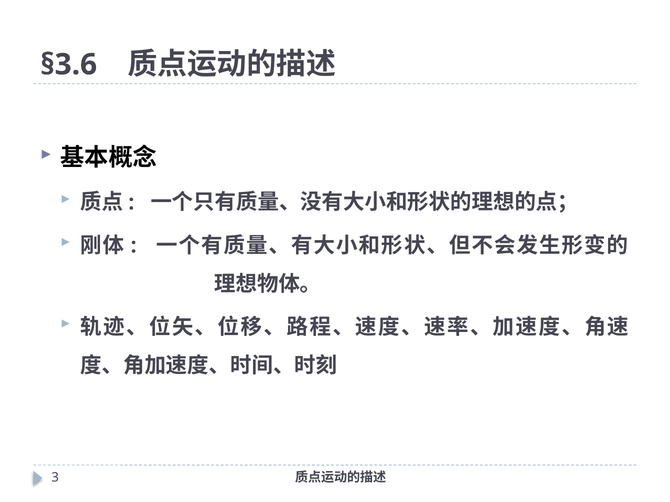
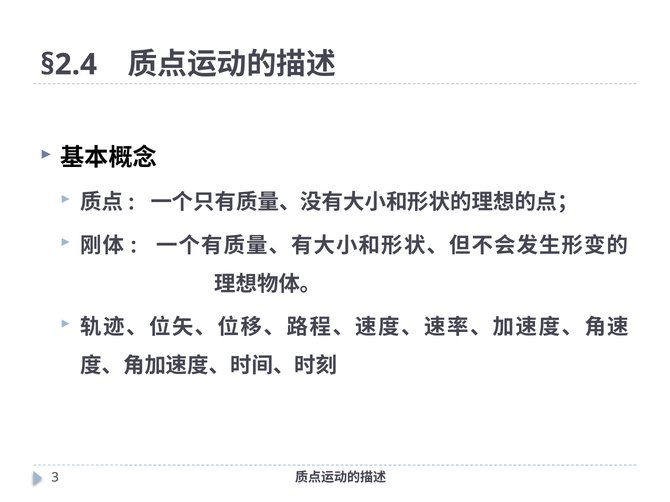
§3.6: §3.6 -> §2.4
